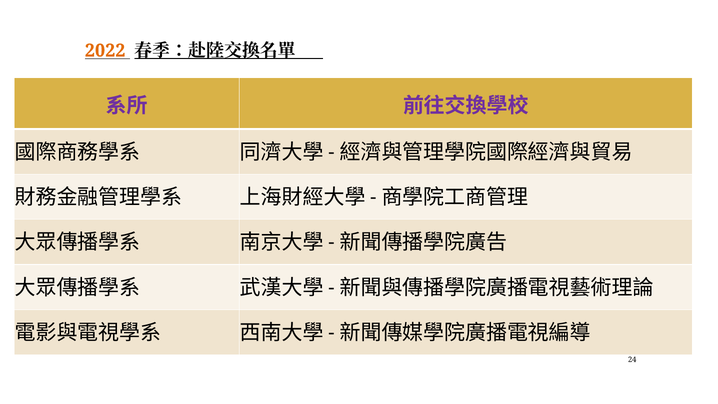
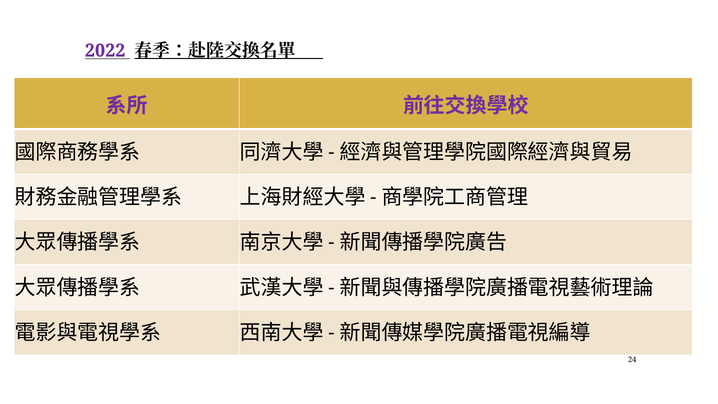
2022 colour: orange -> purple
